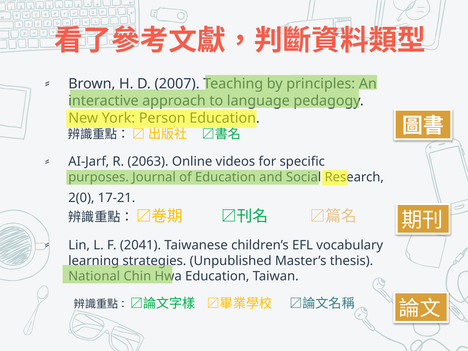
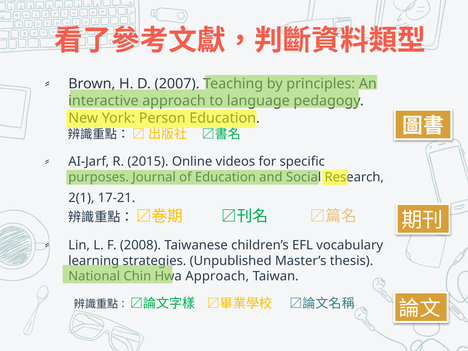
2063: 2063 -> 2015
2(0: 2(0 -> 2(1
2041: 2041 -> 2008
Education at (217, 276): Education -> Approach
